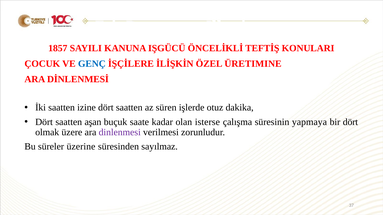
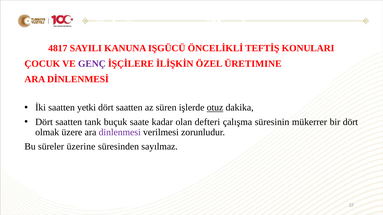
1857: 1857 -> 4817
GENÇ colour: blue -> purple
izine: izine -> yetki
otuz underline: none -> present
aşan: aşan -> tank
isterse: isterse -> defteri
yapmaya: yapmaya -> mükerrer
